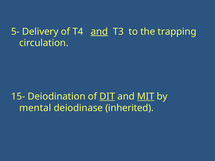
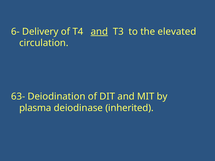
5-: 5- -> 6-
trapping: trapping -> elevated
15-: 15- -> 63-
DIT underline: present -> none
MIT underline: present -> none
mental: mental -> plasma
